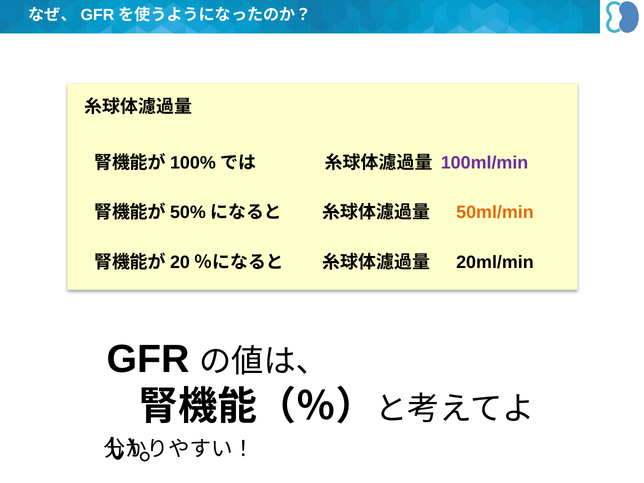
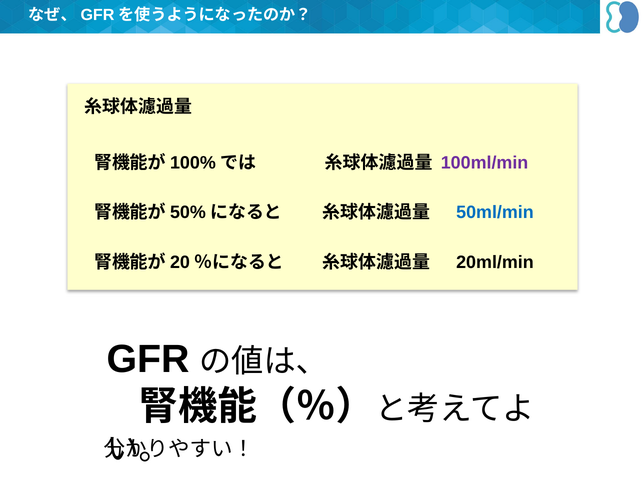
50ml/min colour: orange -> blue
